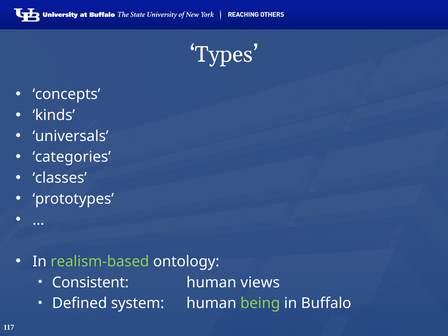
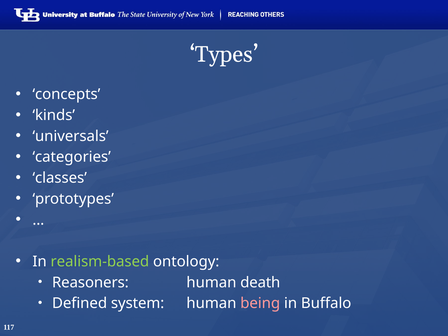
Consistent: Consistent -> Reasoners
views: views -> death
being colour: light green -> pink
